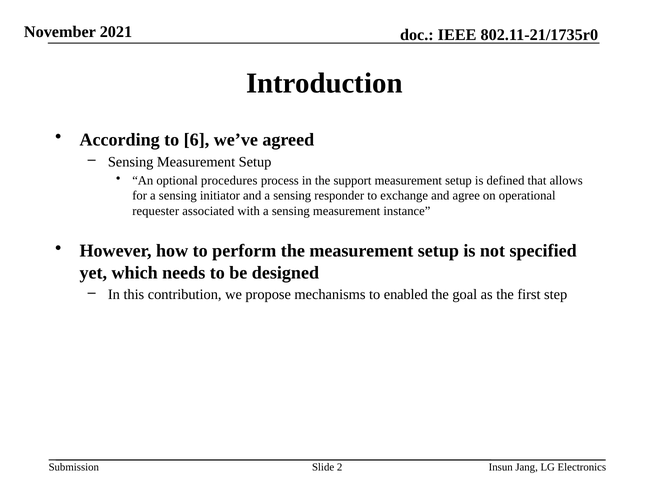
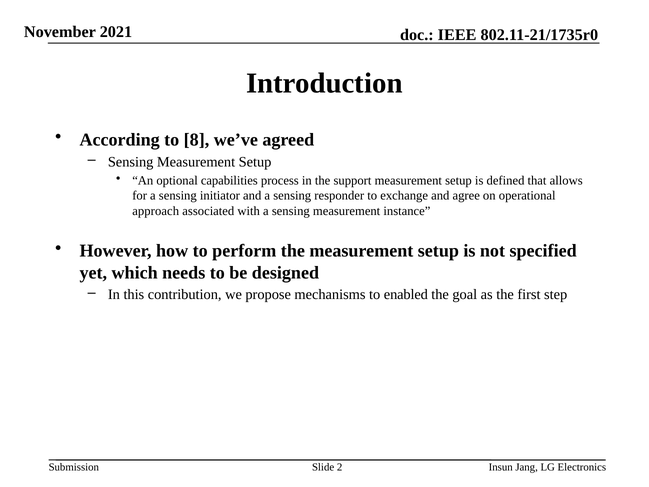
6: 6 -> 8
procedures: procedures -> capabilities
requester: requester -> approach
